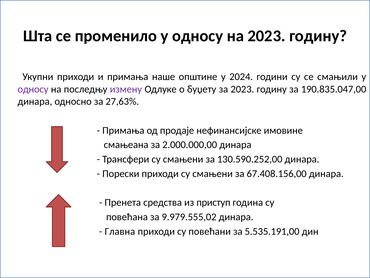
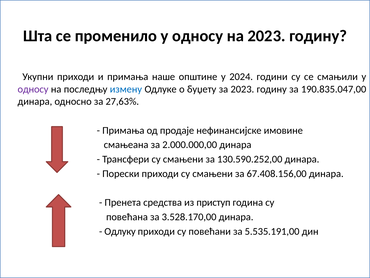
измену colour: purple -> blue
9.979.555,02: 9.979.555,02 -> 3.528.170,00
Главна: Главна -> Одлуку
